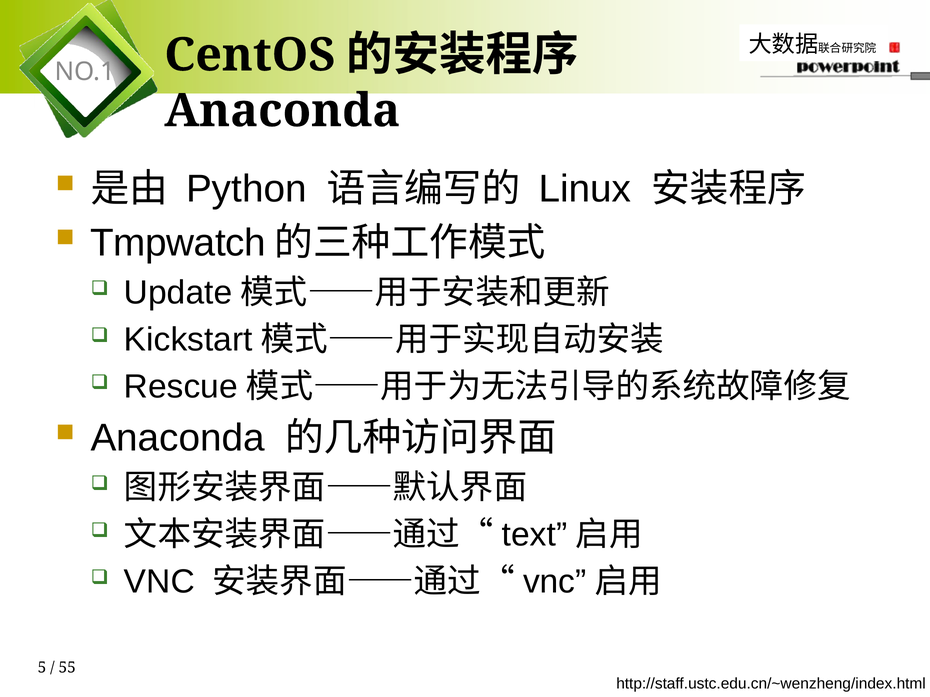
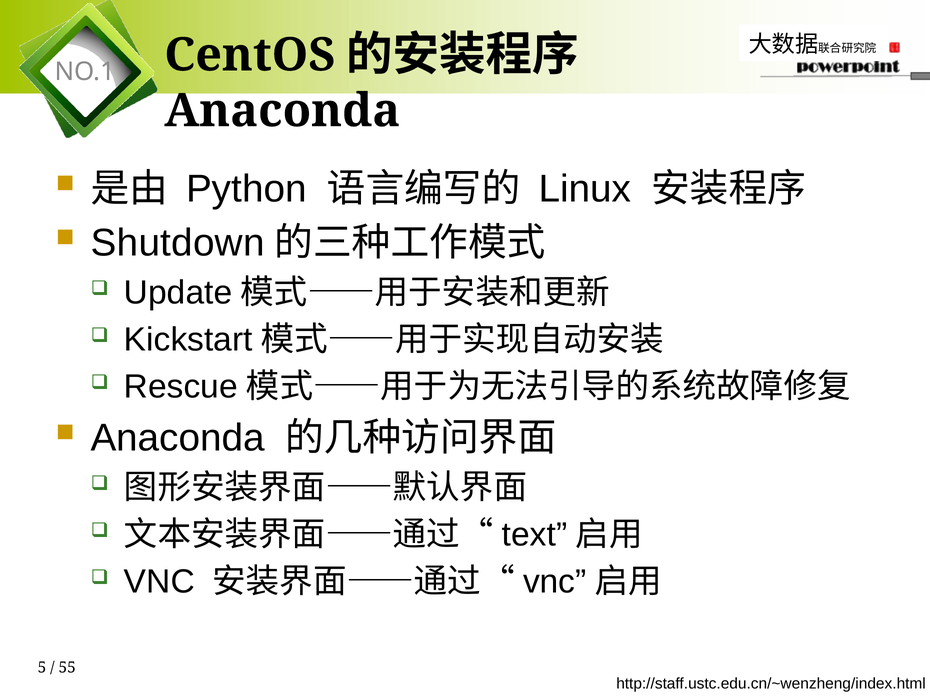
Tmpwatch: Tmpwatch -> Shutdown
